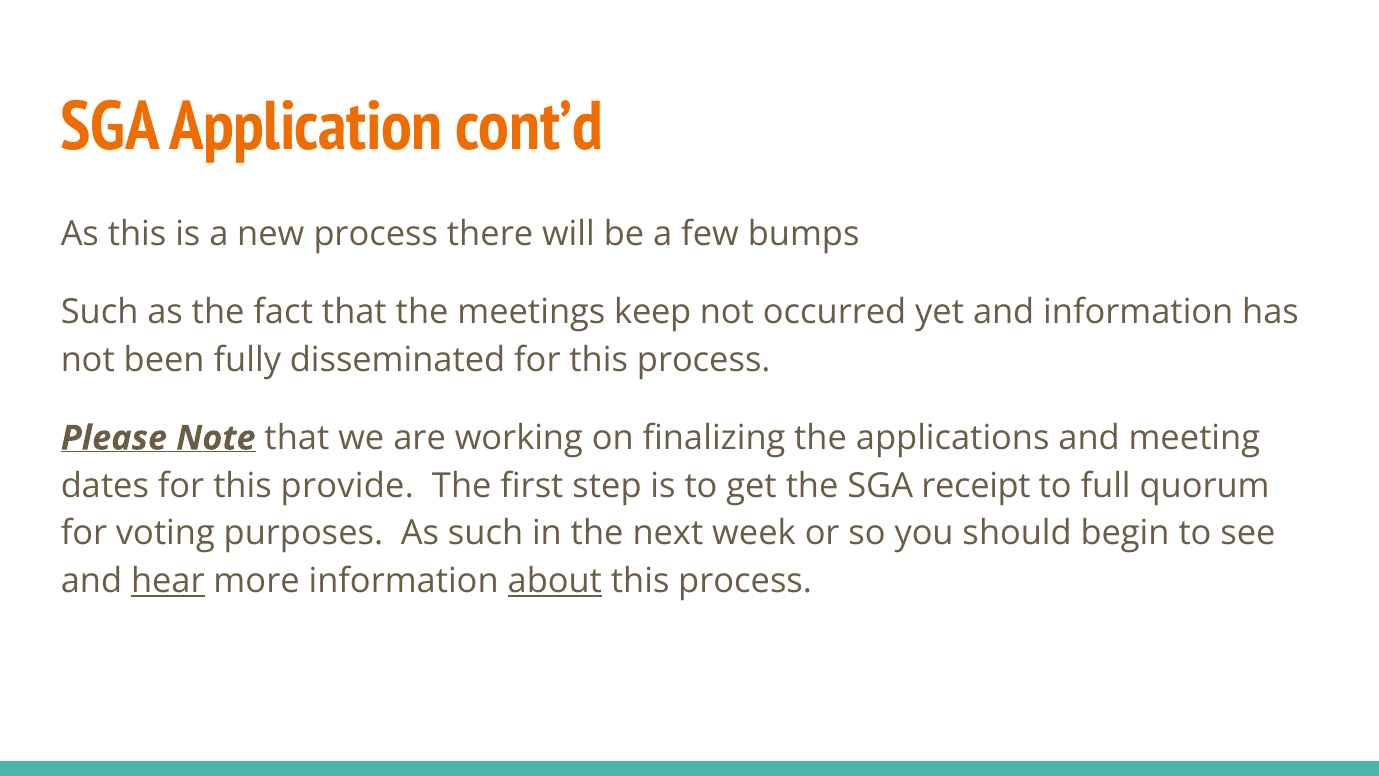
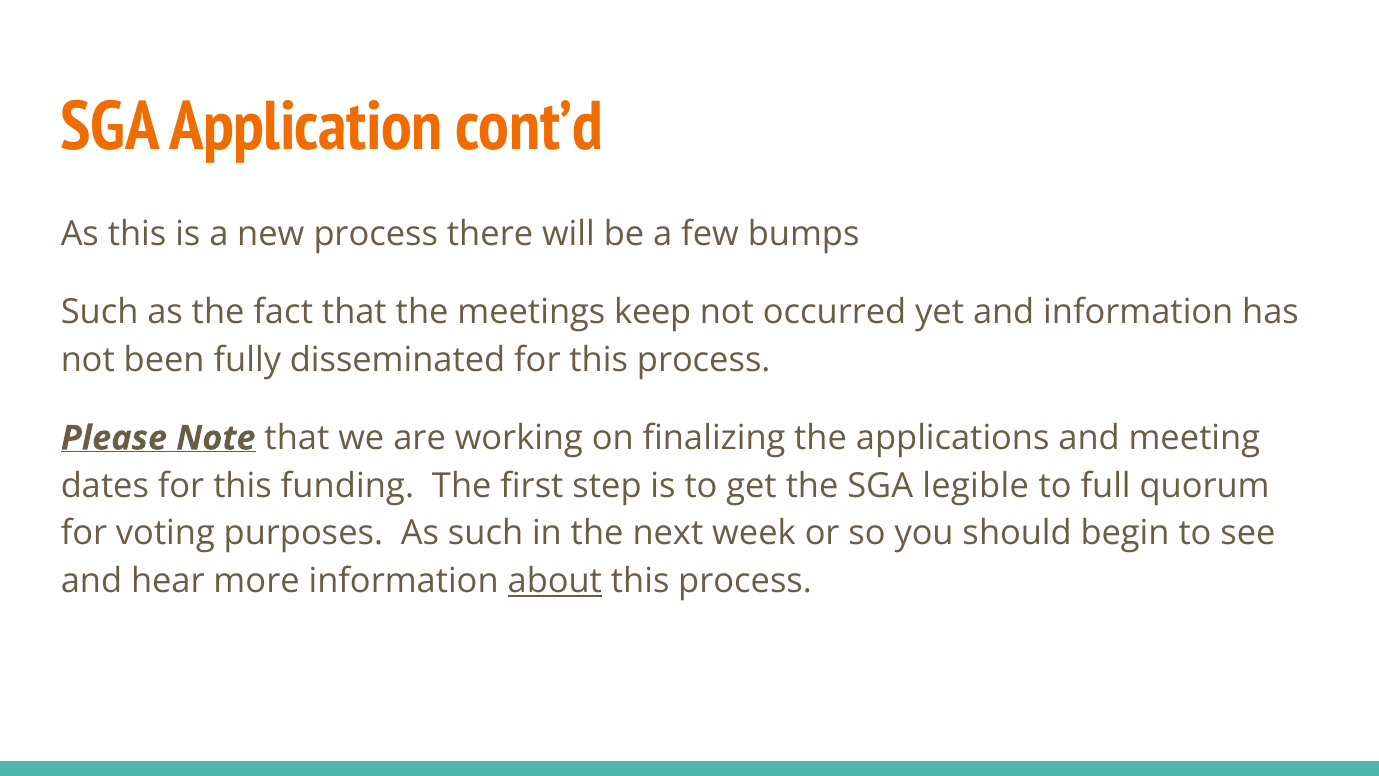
provide: provide -> funding
receipt: receipt -> legible
hear underline: present -> none
